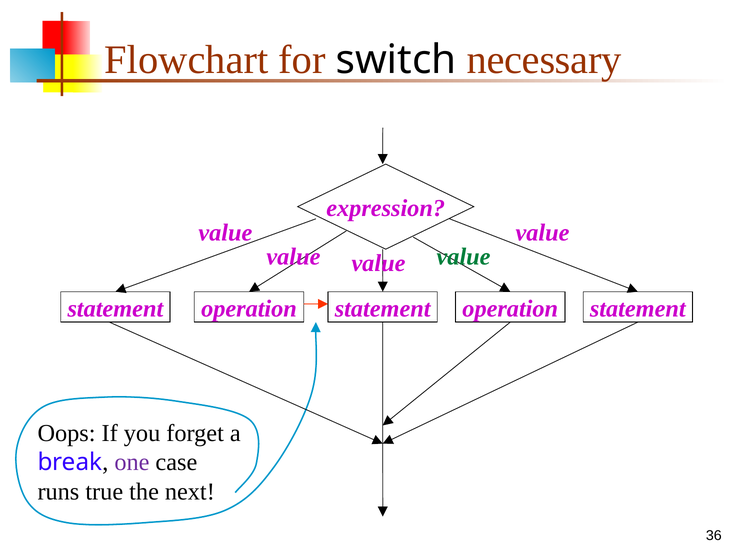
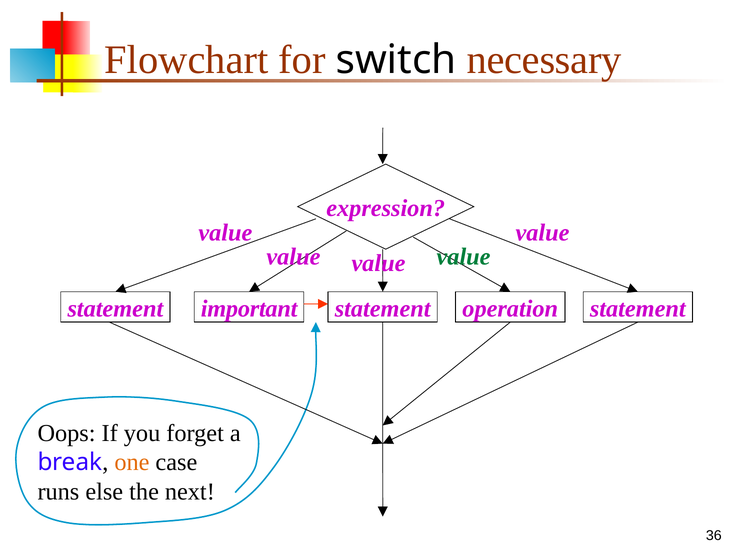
operation at (249, 308): operation -> important
one colour: purple -> orange
true: true -> else
